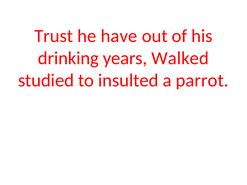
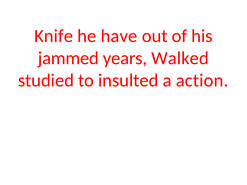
Trust: Trust -> Knife
drinking: drinking -> jammed
parrot: parrot -> action
